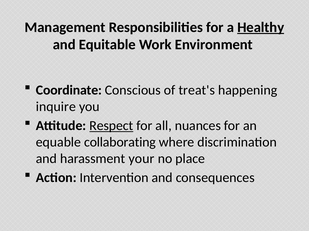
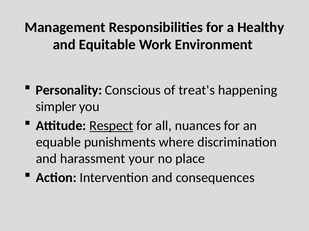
Healthy underline: present -> none
Coordinate: Coordinate -> Personality
inquire: inquire -> simpler
collaborating: collaborating -> punishments
